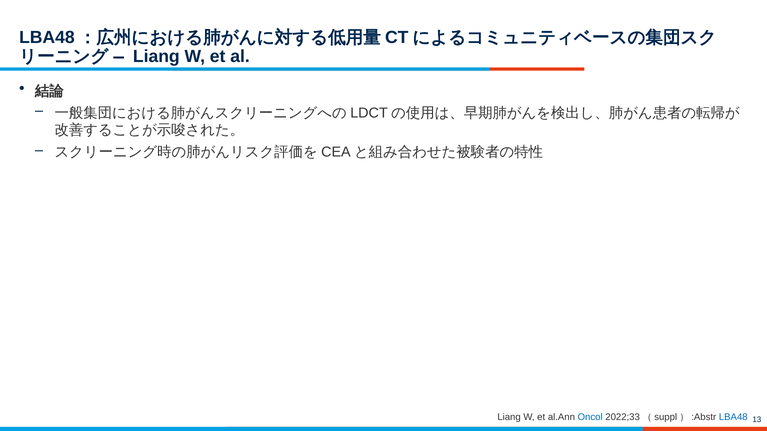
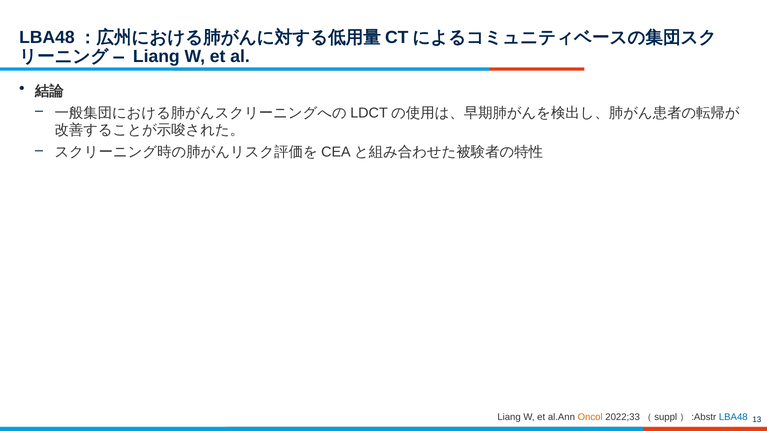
Oncol colour: blue -> orange
